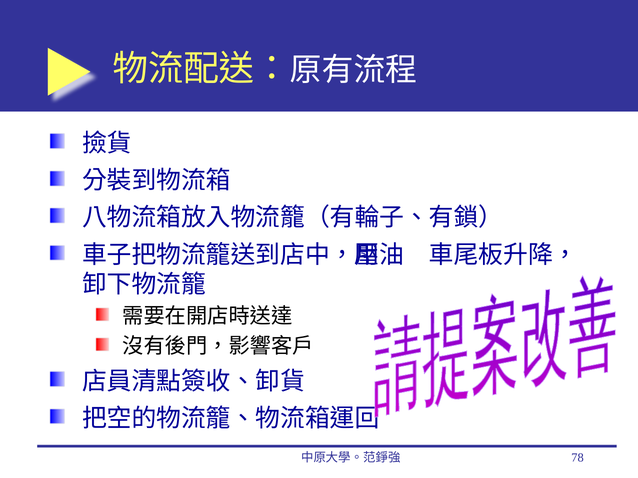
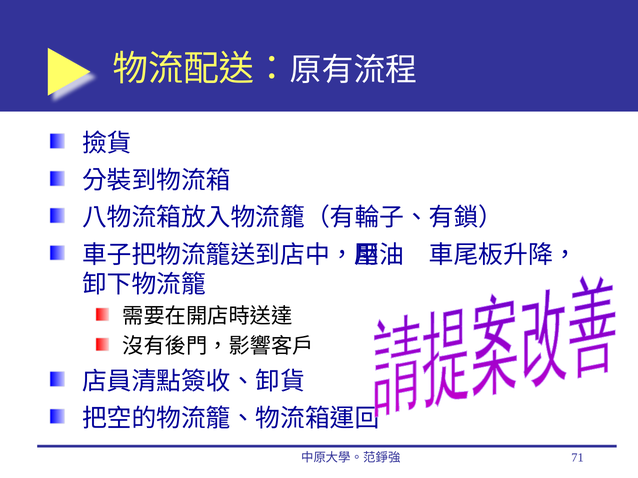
78: 78 -> 71
